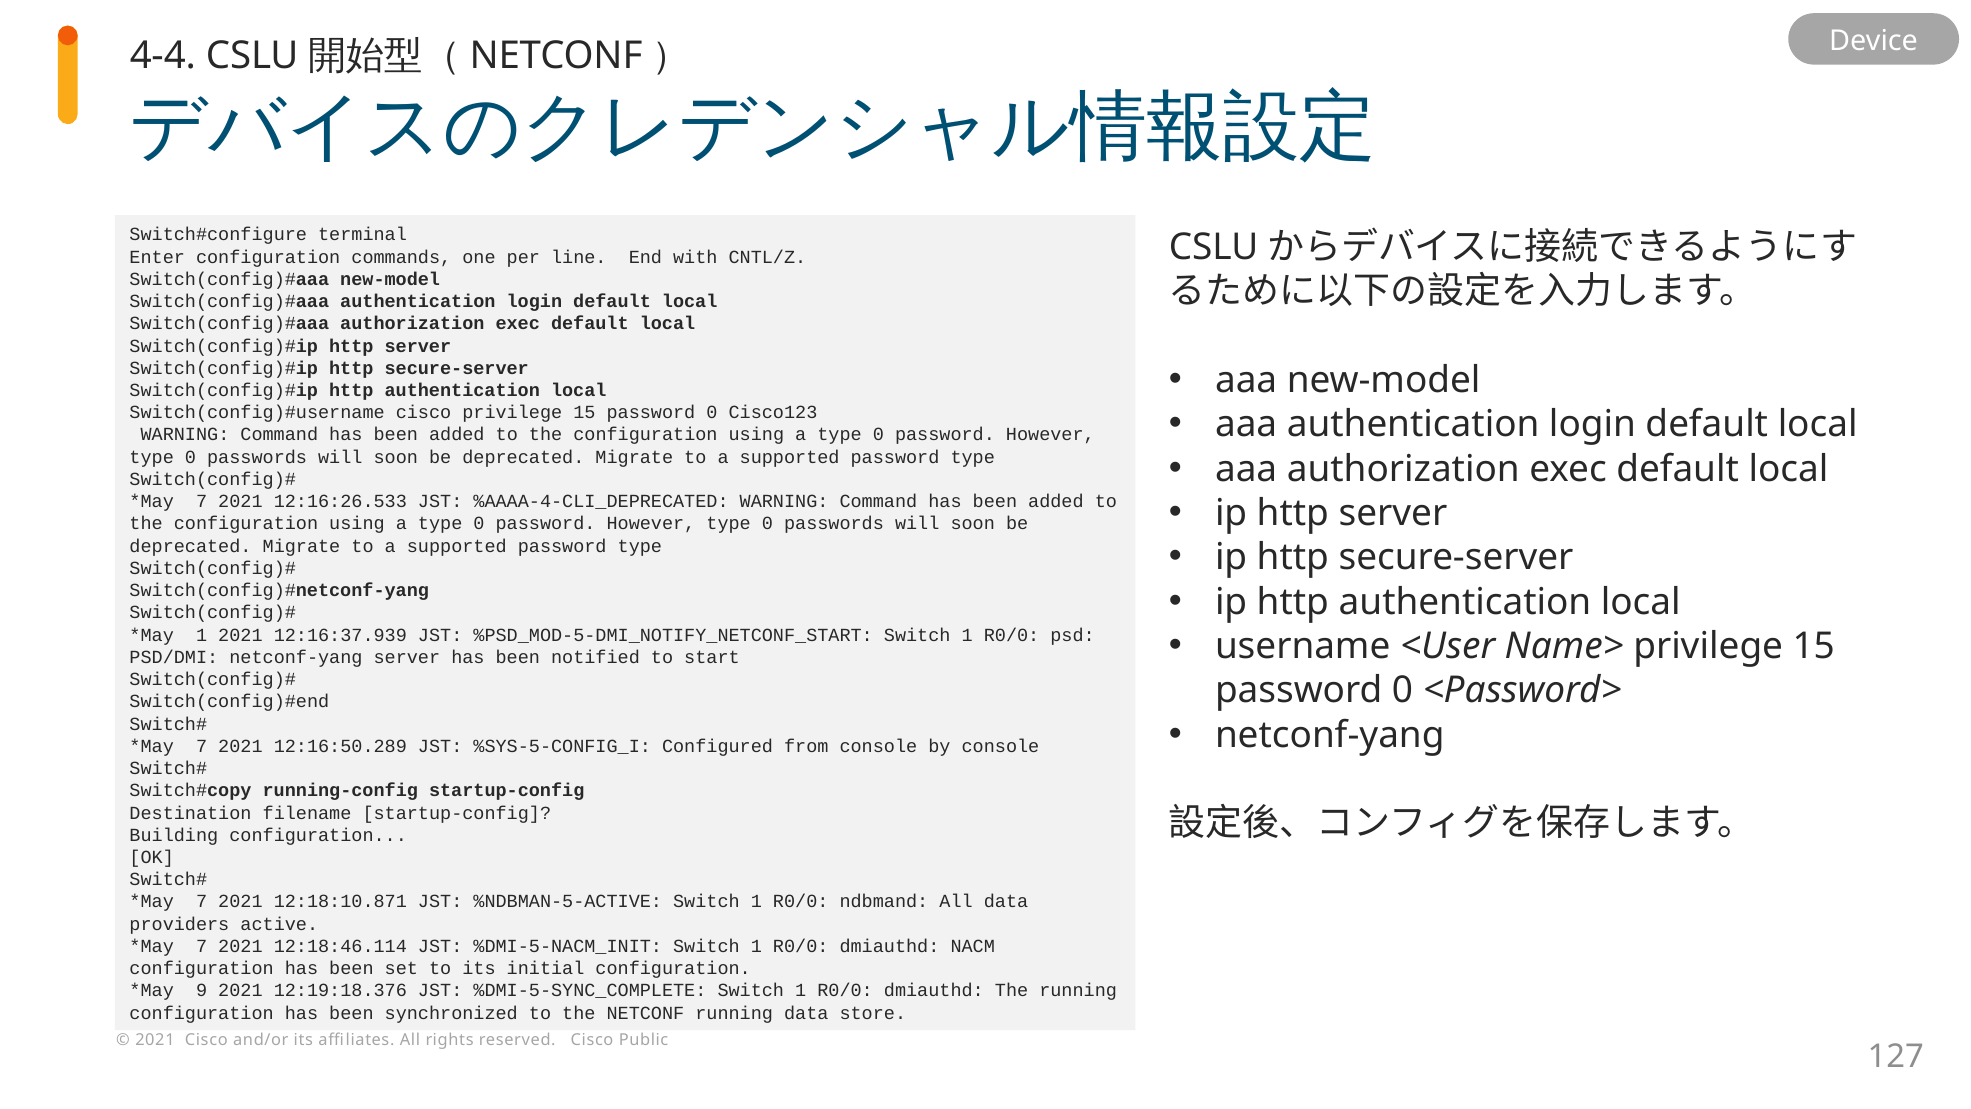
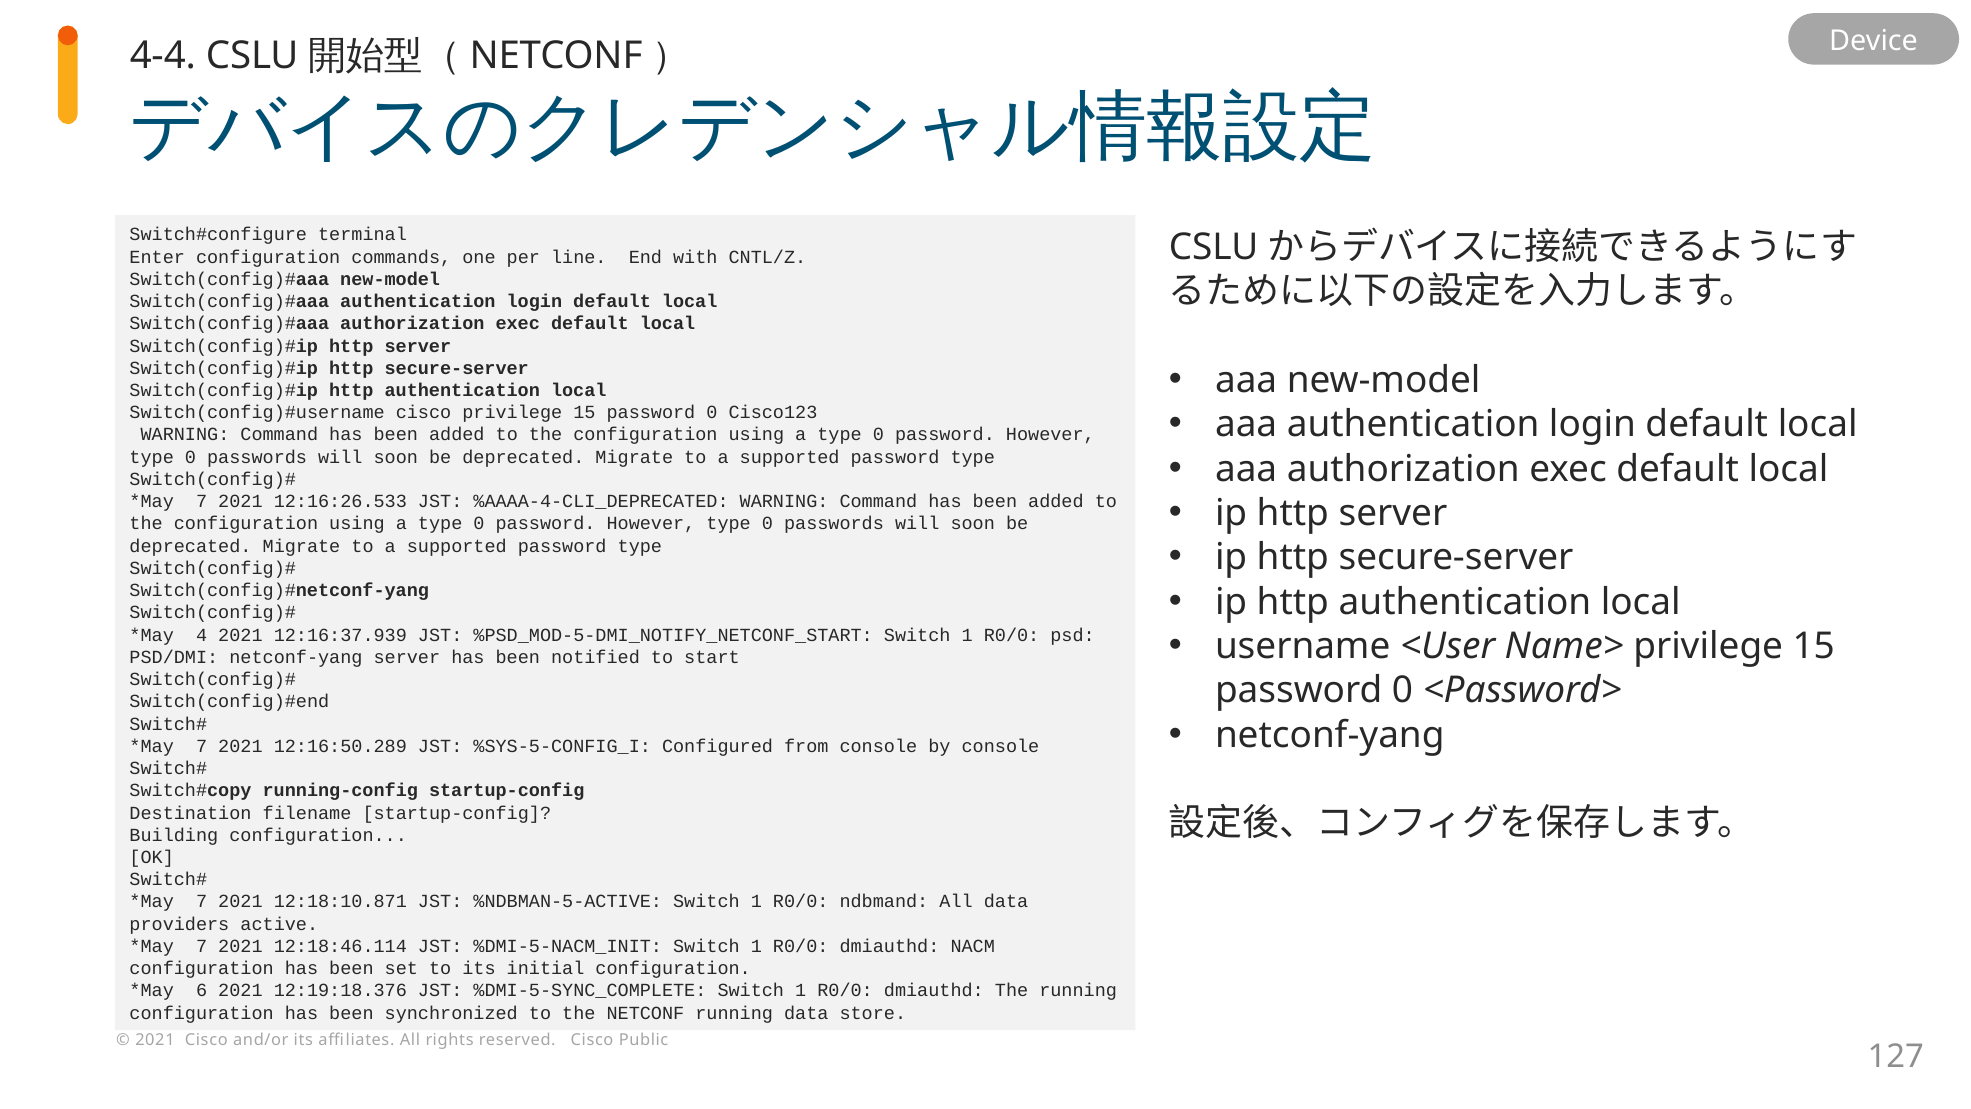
1 at (202, 635): 1 -> 4
9: 9 -> 6
